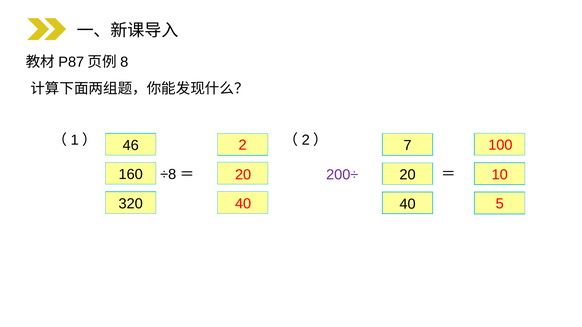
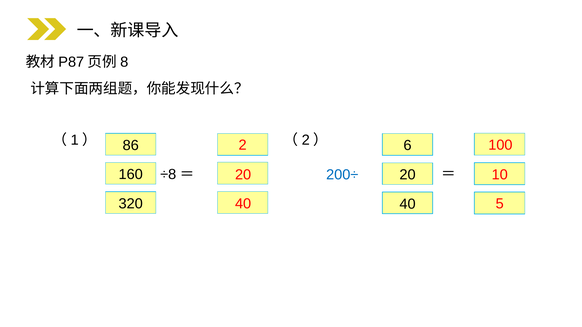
46: 46 -> 86
7: 7 -> 6
200÷ colour: purple -> blue
